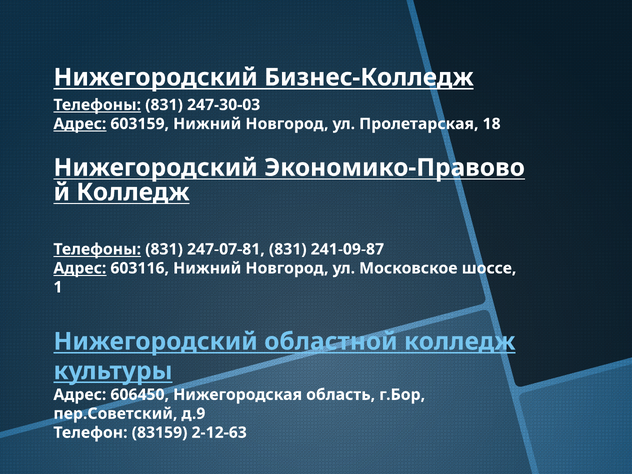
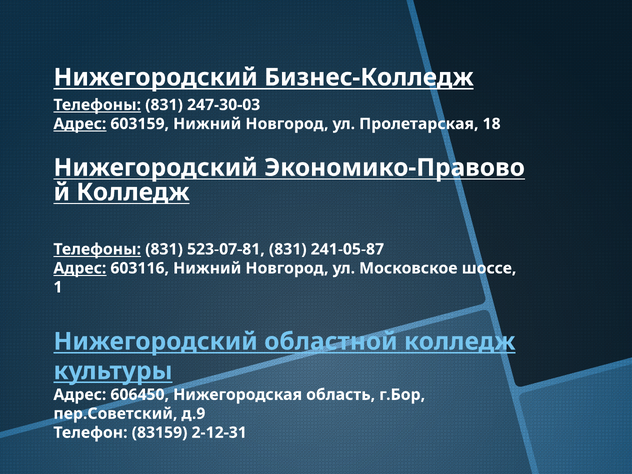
247-07-81: 247-07-81 -> 523-07-81
241-09-87: 241-09-87 -> 241-05-87
2-12-63: 2-12-63 -> 2-12-31
